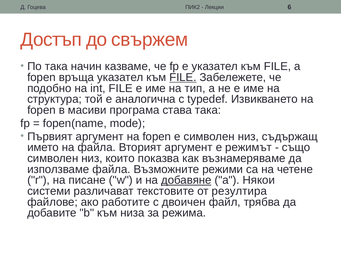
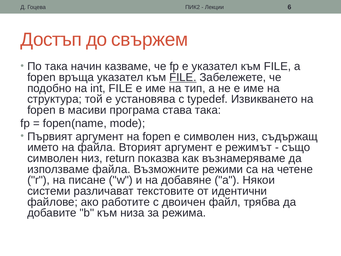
аналогична: аналогична -> установява
които: които -> return
добавяне underline: present -> none
резултира: резултира -> идентични
